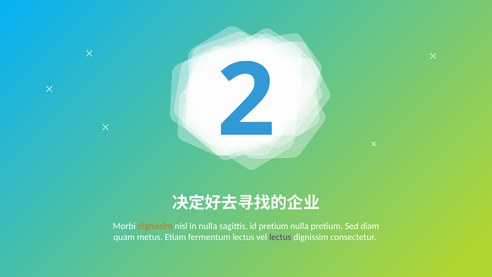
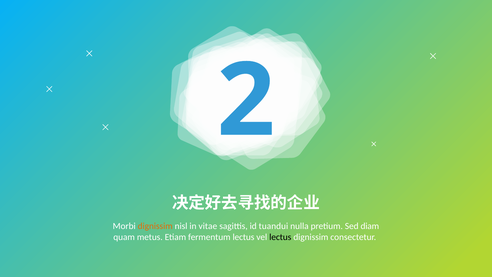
in nulla: nulla -> vitae
id pretium: pretium -> tuandui
lectus at (280, 237) colour: purple -> black
